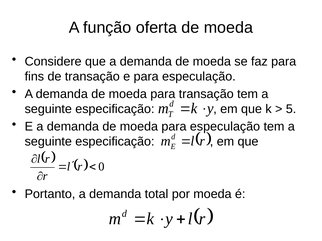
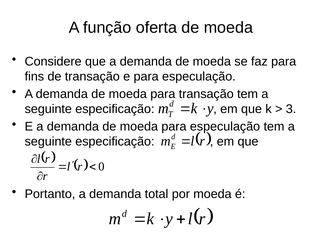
5: 5 -> 3
